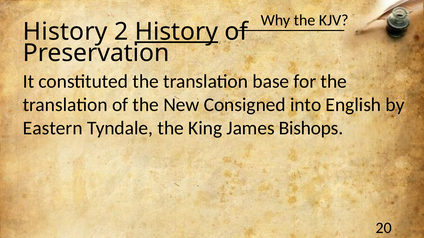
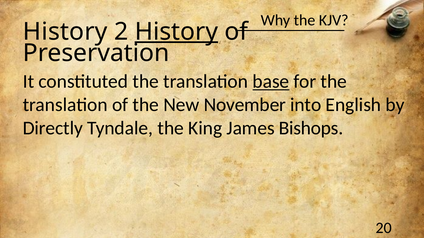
base underline: none -> present
Consigned: Consigned -> November
Eastern: Eastern -> Directly
